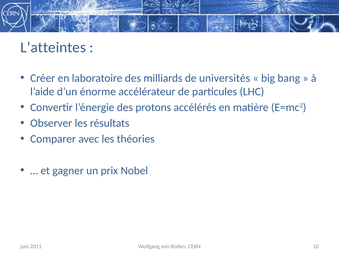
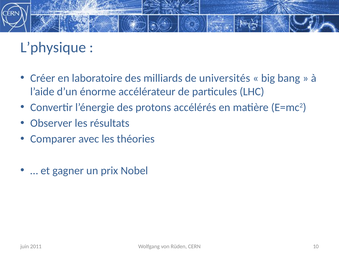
L’atteintes: L’atteintes -> L’physique
